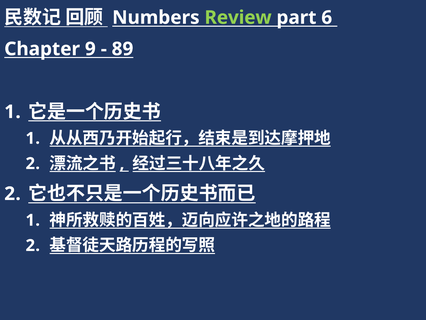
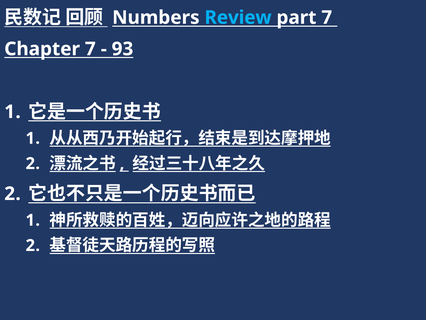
Review colour: light green -> light blue
part 6: 6 -> 7
Chapter 9: 9 -> 7
89: 89 -> 93
